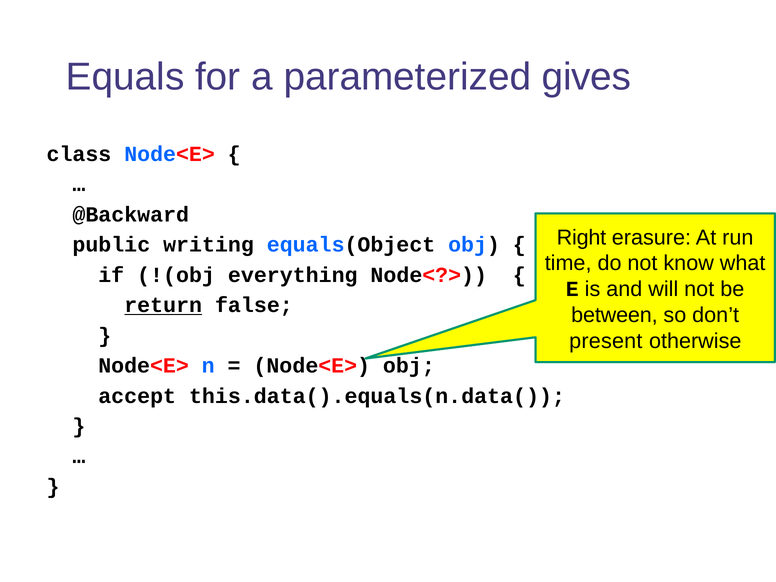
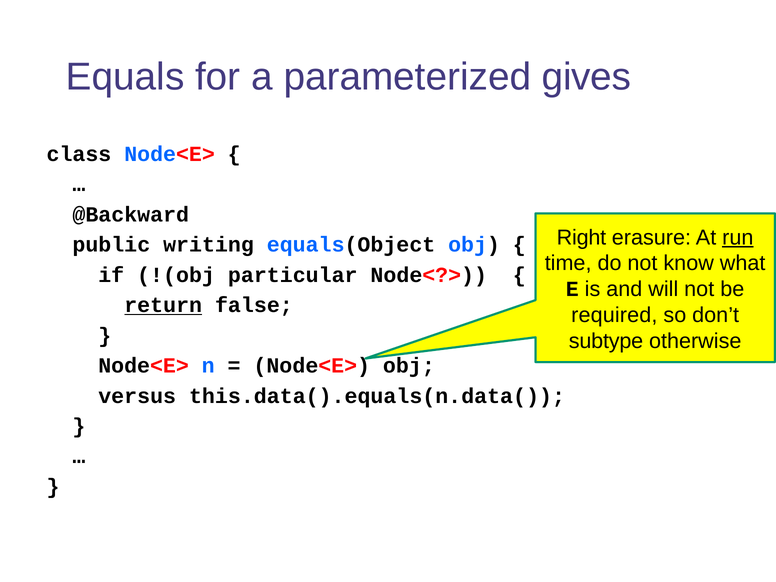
run underline: none -> present
everything: everything -> particular
between: between -> required
present: present -> subtype
accept: accept -> versus
